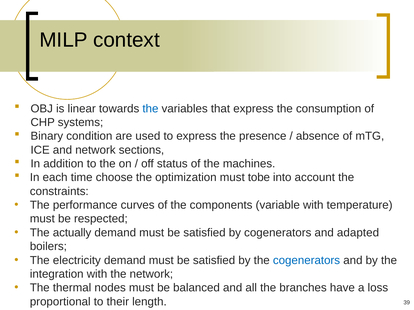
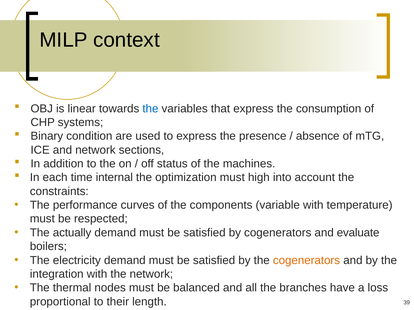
choose: choose -> internal
tobe: tobe -> high
adapted: adapted -> evaluate
cogenerators at (306, 261) colour: blue -> orange
